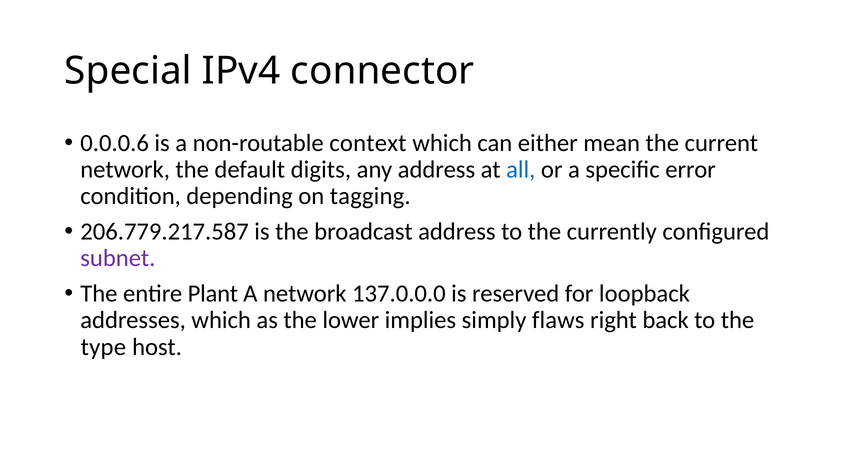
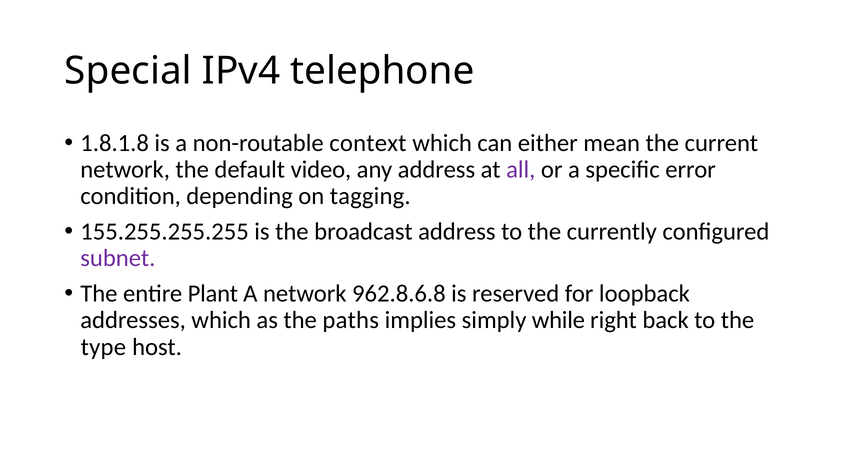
connector: connector -> telephone
0.0.0.6: 0.0.0.6 -> 1.8.1.8
digits: digits -> video
all colour: blue -> purple
206.779.217.587: 206.779.217.587 -> 155.255.255.255
137.0.0.0: 137.0.0.0 -> 962.8.6.8
lower: lower -> paths
flaws: flaws -> while
